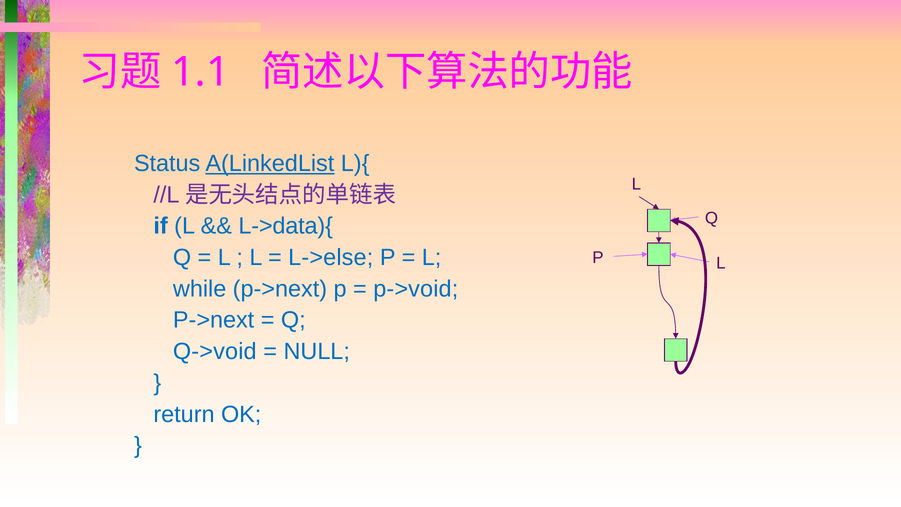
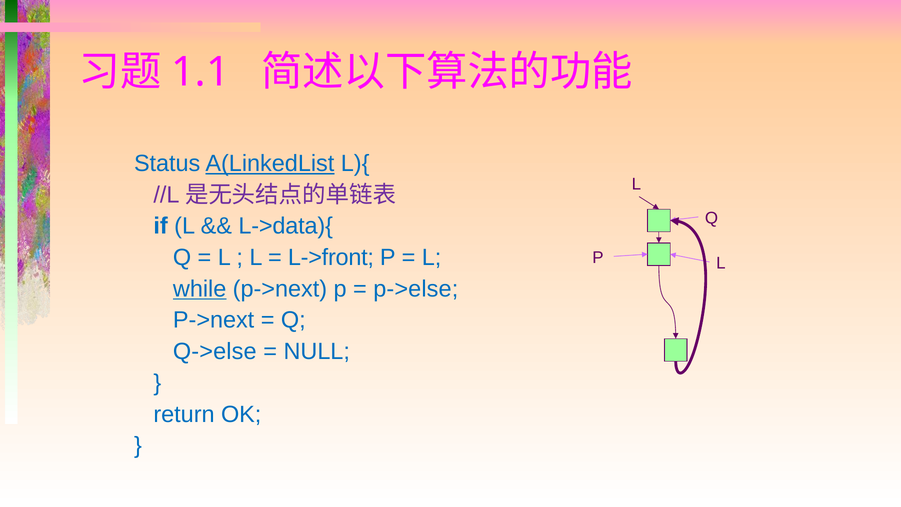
L->else: L->else -> L->front
while underline: none -> present
p->void: p->void -> p->else
Q->void: Q->void -> Q->else
